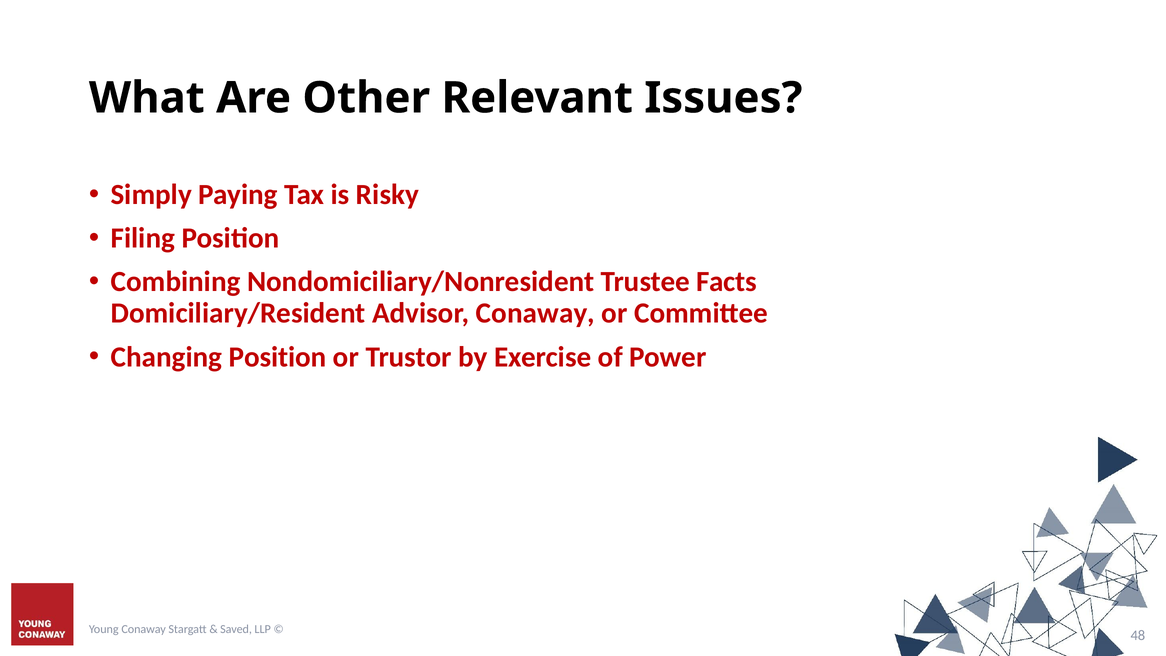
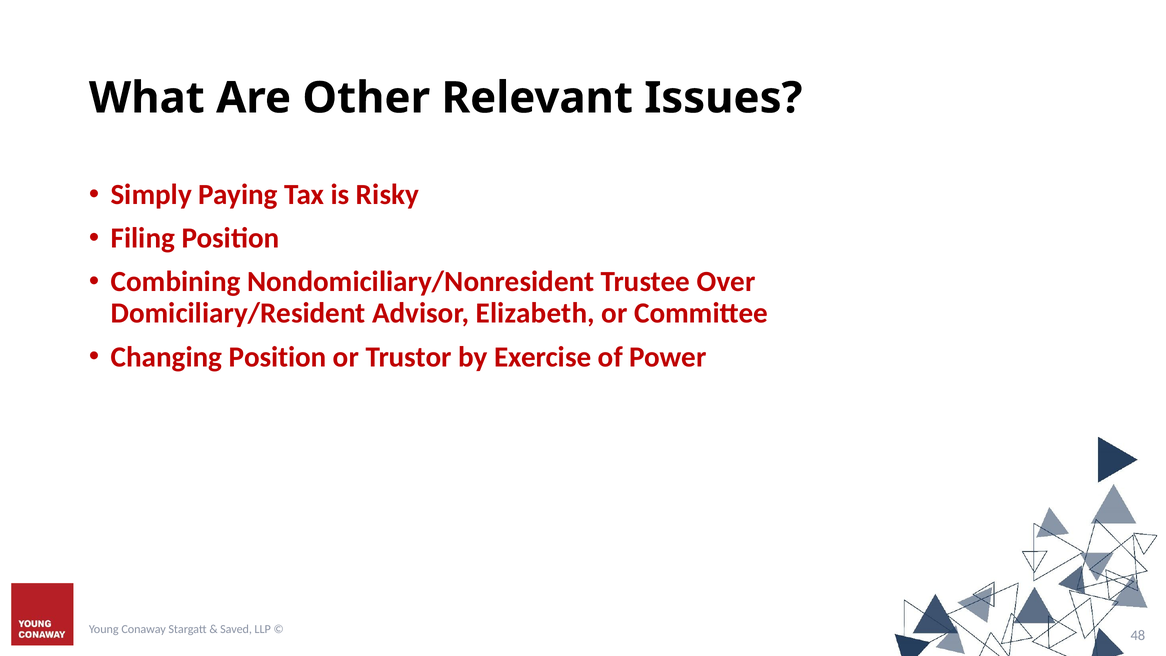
Facts: Facts -> Over
Advisor Conaway: Conaway -> Elizabeth
